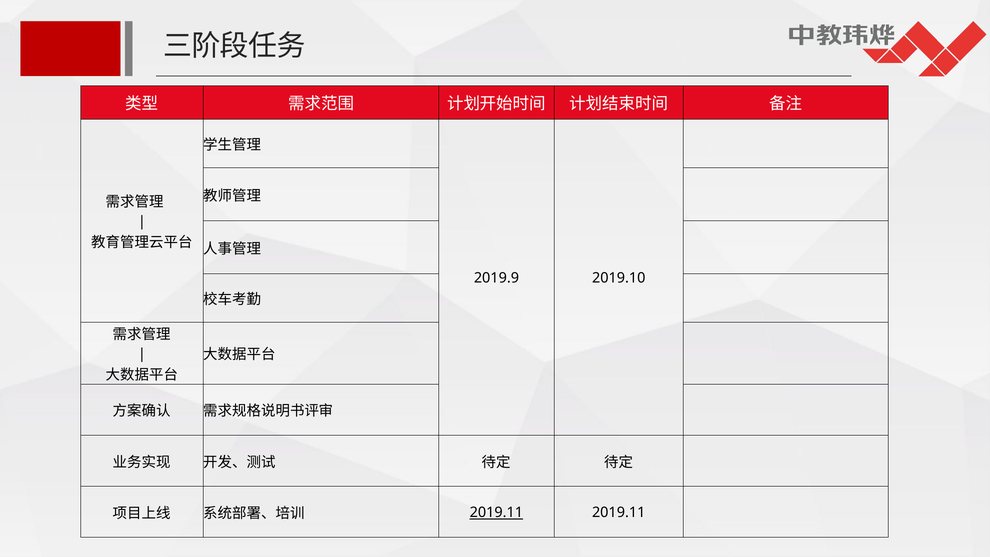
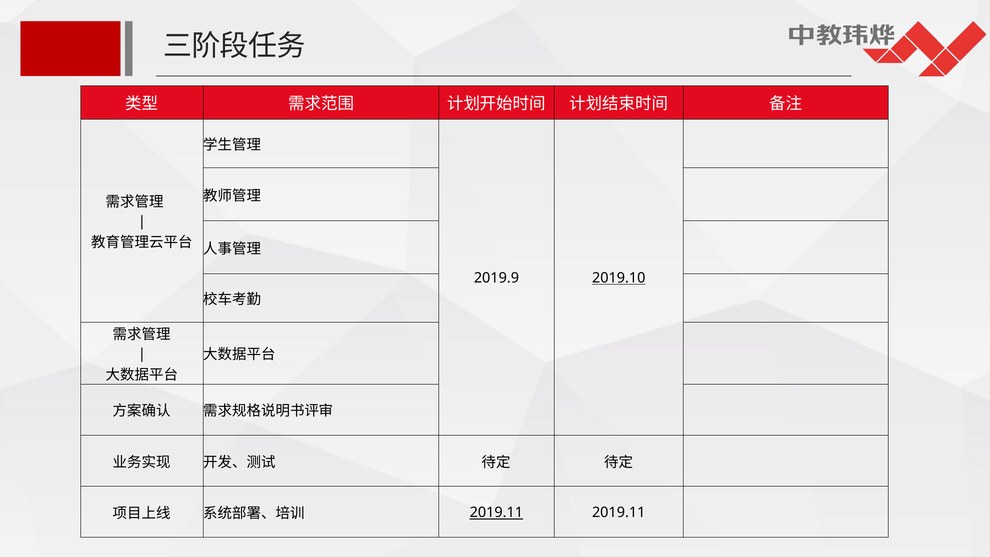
2019.10 underline: none -> present
